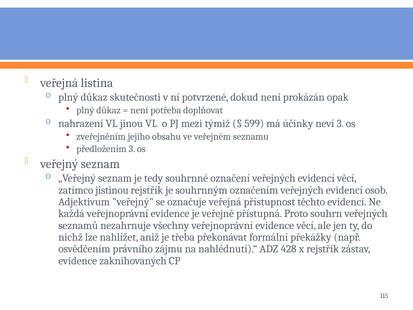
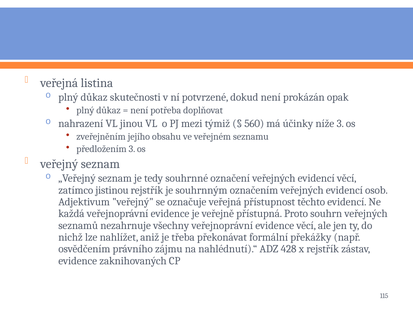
599: 599 -> 560
neví: neví -> níže
